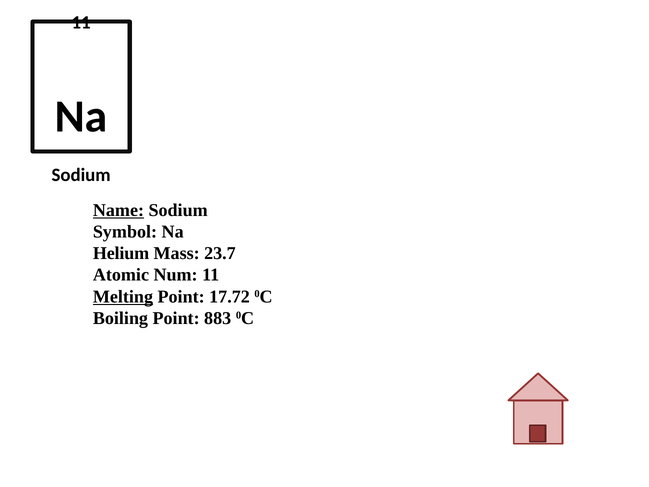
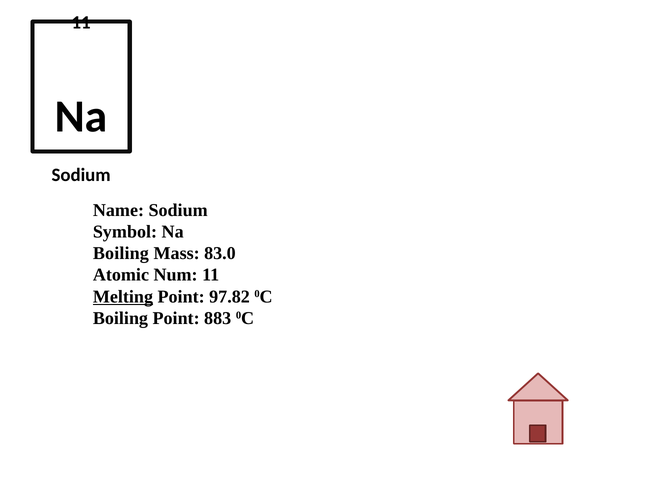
Name underline: present -> none
Helium at (121, 253): Helium -> Boiling
23.7: 23.7 -> 83.0
17.72: 17.72 -> 97.82
